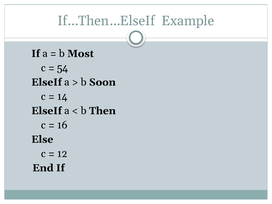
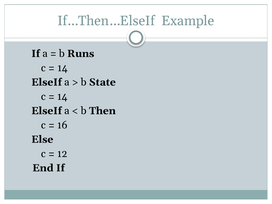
Most: Most -> Runs
54 at (63, 68): 54 -> 14
Soon: Soon -> State
